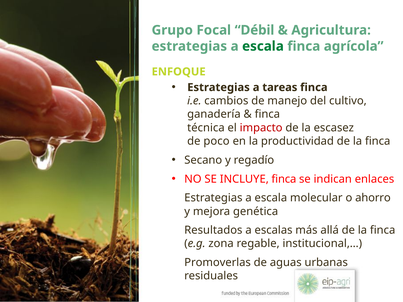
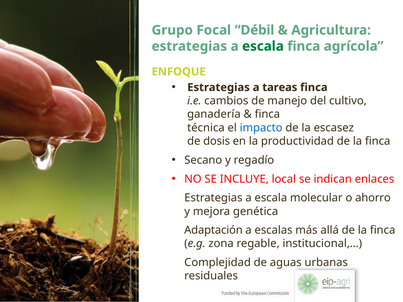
impacto colour: red -> blue
poco: poco -> dosis
INCLUYE finca: finca -> local
Resultados: Resultados -> Adaptación
Promoverlas: Promoverlas -> Complejidad
